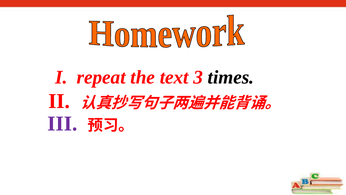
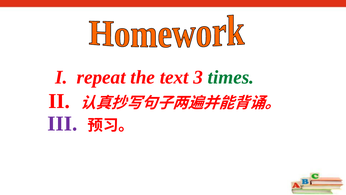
times colour: black -> green
